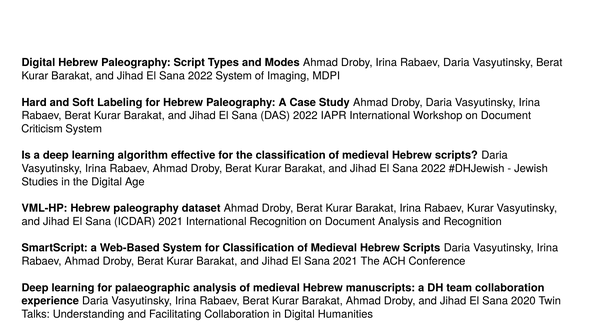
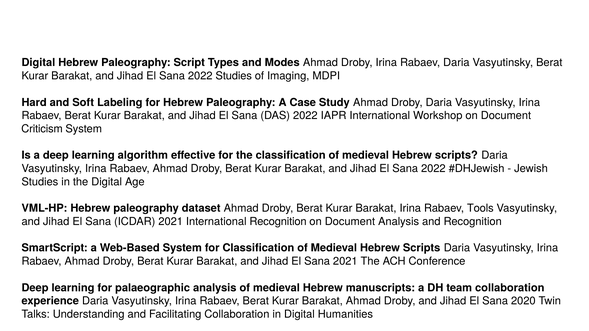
2022 System: System -> Studies
Rabaev Kurar: Kurar -> Tools
